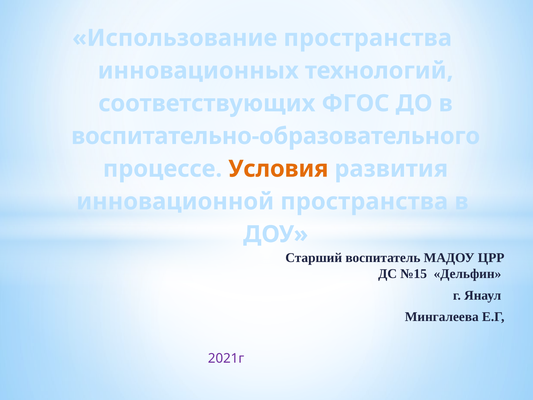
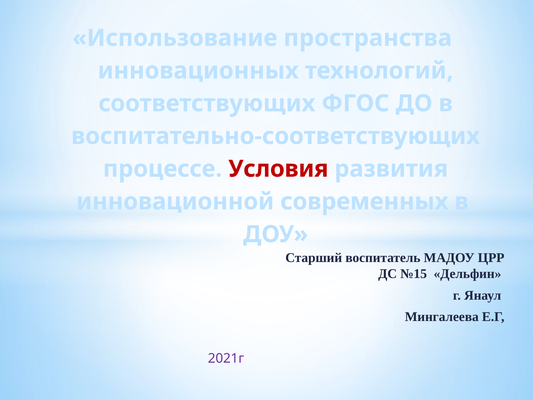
воспитательно-образовательного: воспитательно-образовательного -> воспитательно-соответствующих
Условия colour: orange -> red
инновационной пространства: пространства -> современных
